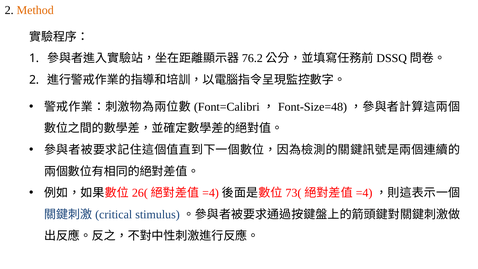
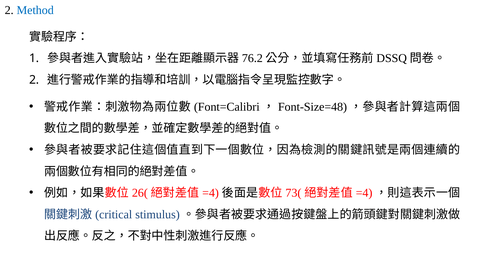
Method colour: orange -> blue
